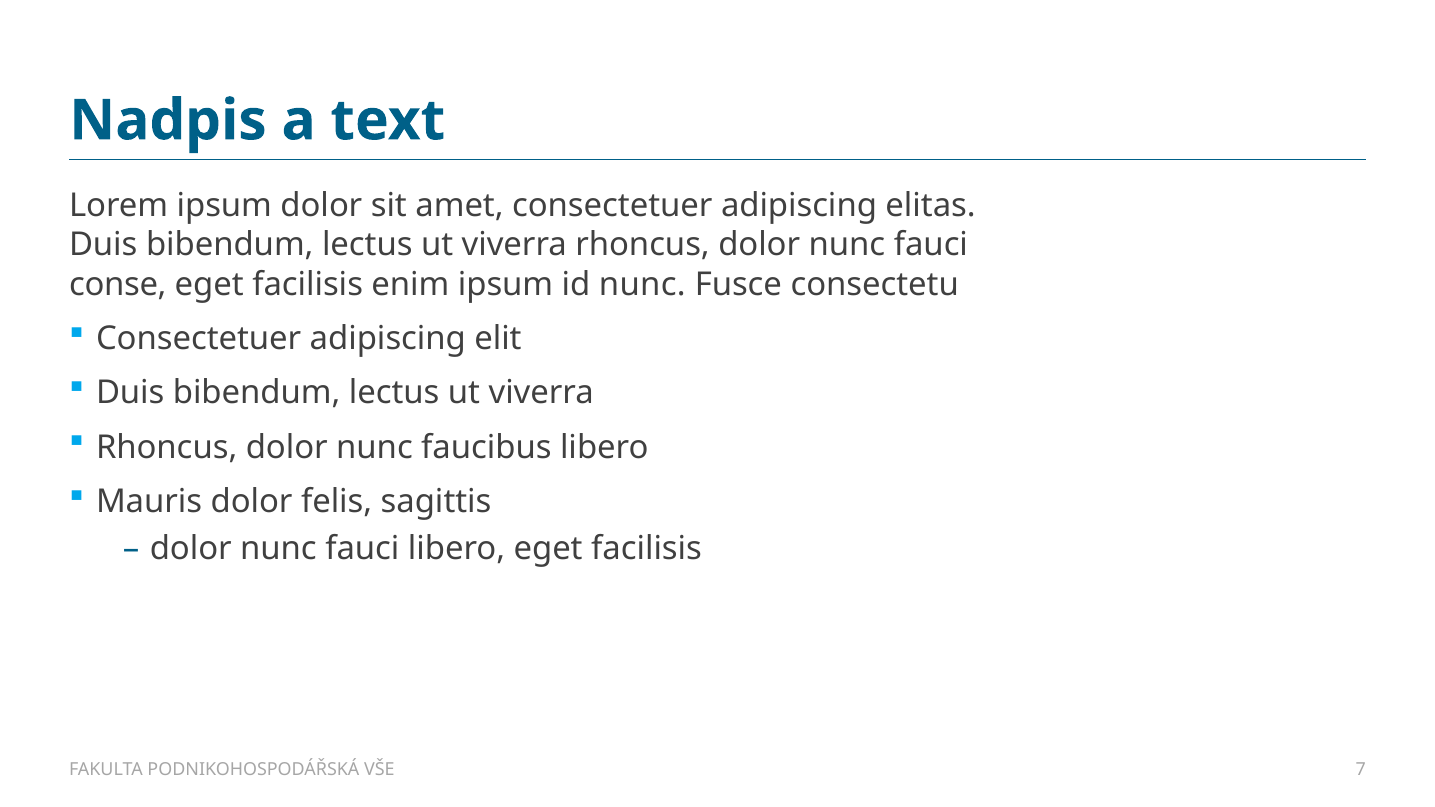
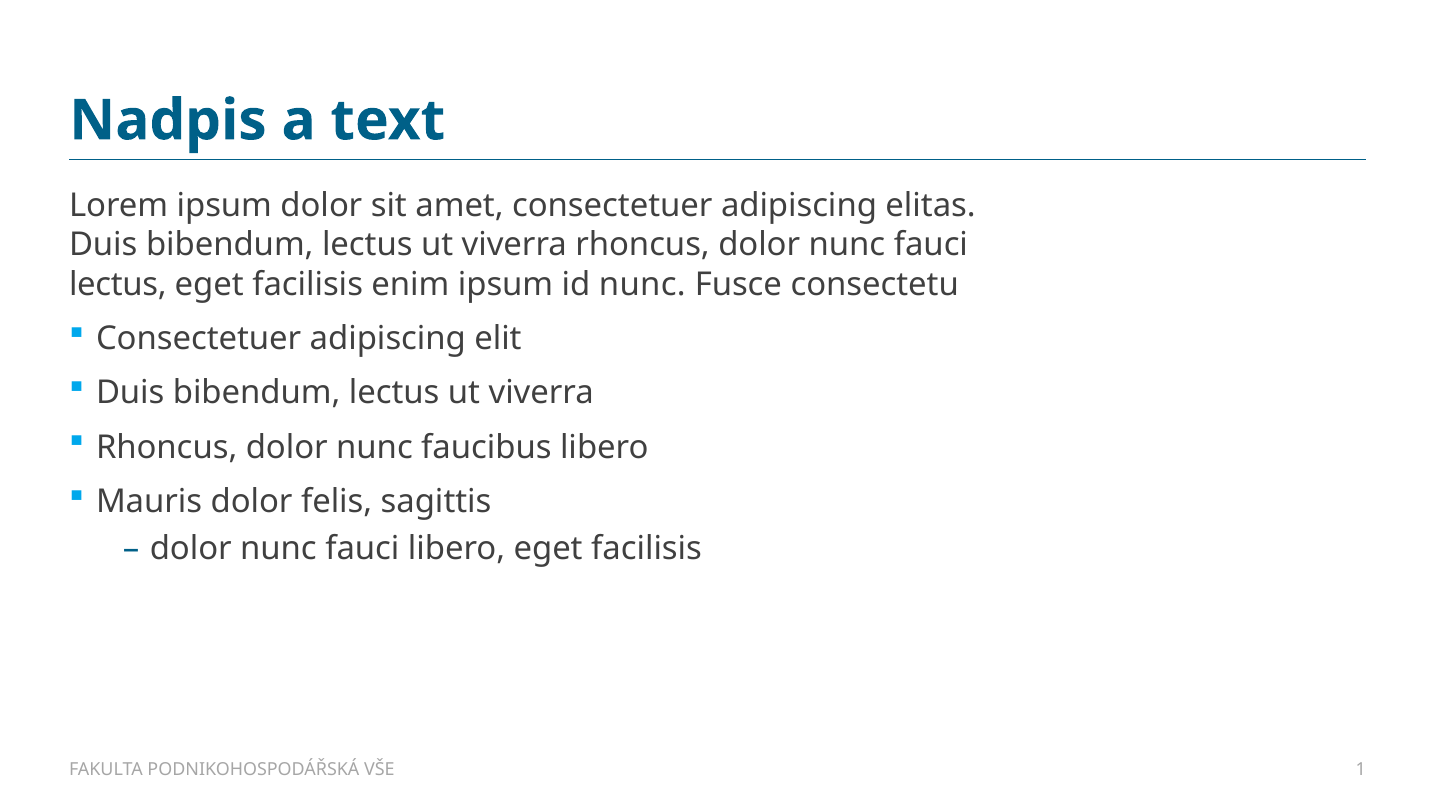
conse at (118, 284): conse -> lectus
7: 7 -> 1
